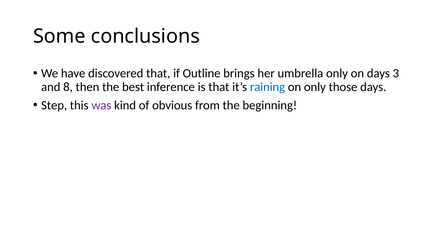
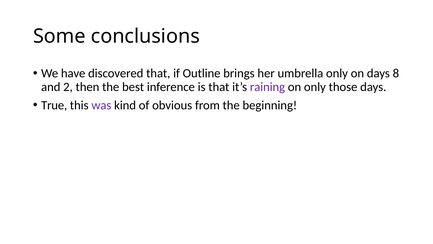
3: 3 -> 8
8: 8 -> 2
raining colour: blue -> purple
Step: Step -> True
